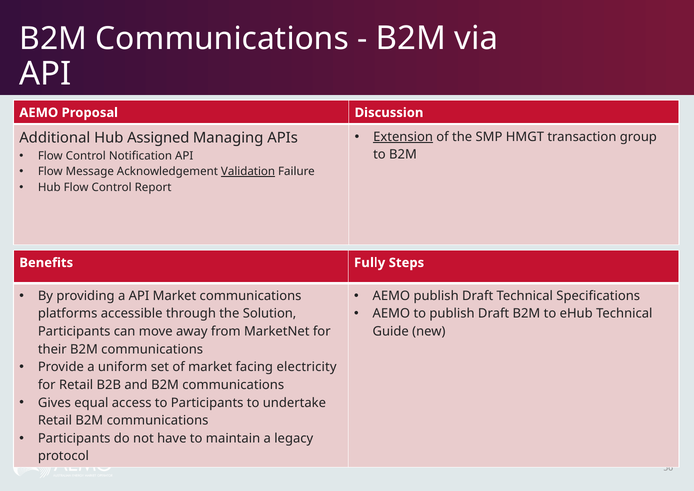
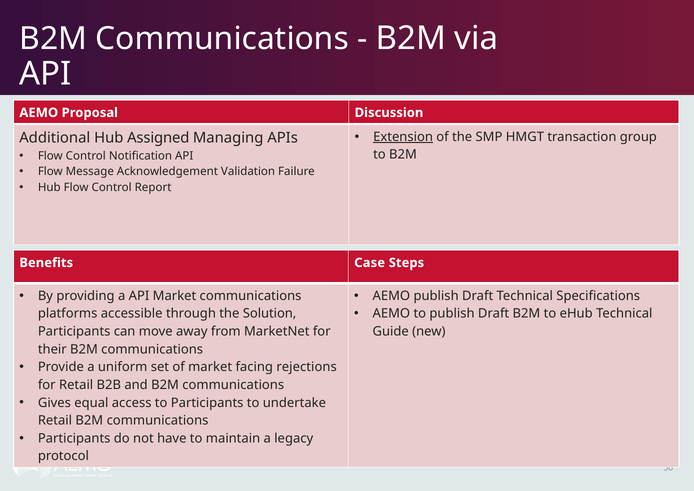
Validation underline: present -> none
Fully: Fully -> Case
electricity: electricity -> rejections
